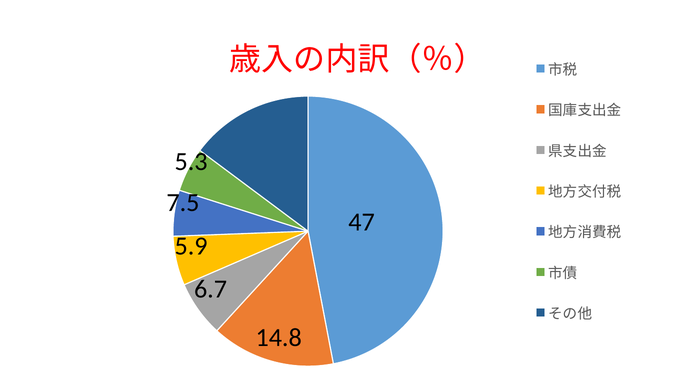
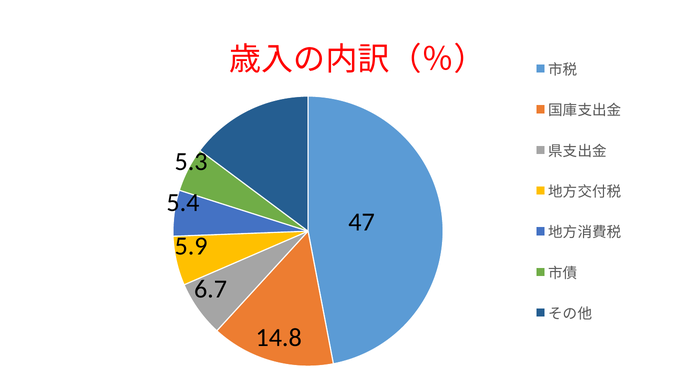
7.5: 7.5 -> 5.4
